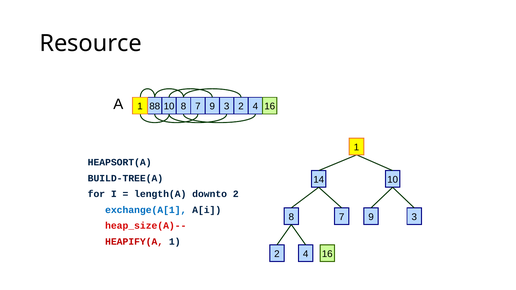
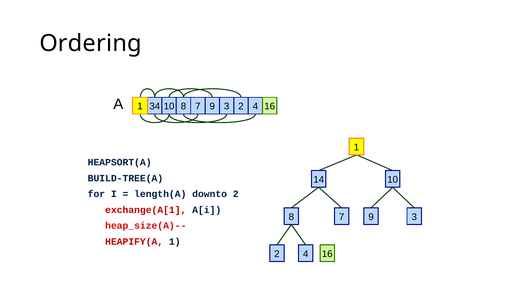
Resource: Resource -> Ordering
88: 88 -> 34
exchange(A[1 colour: blue -> red
